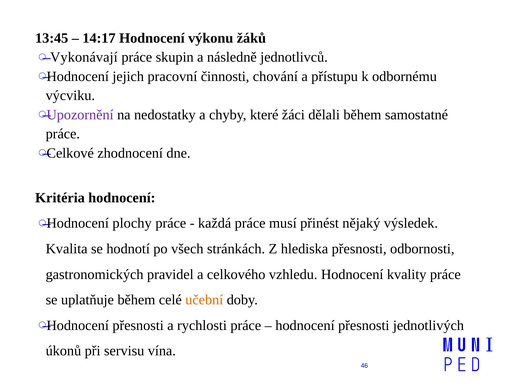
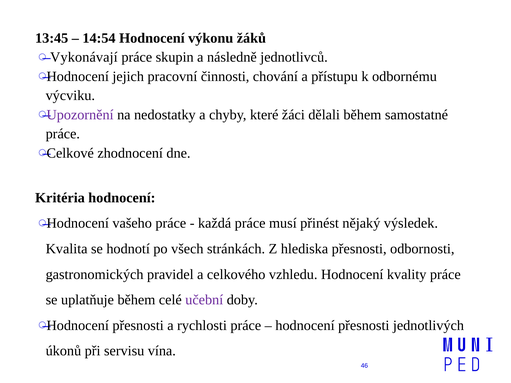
14:17: 14:17 -> 14:54
plochy: plochy -> vašeho
učební colour: orange -> purple
